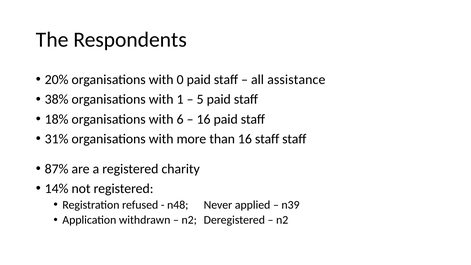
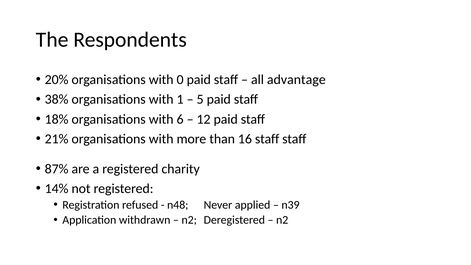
assistance: assistance -> advantage
16 at (204, 119): 16 -> 12
31%: 31% -> 21%
